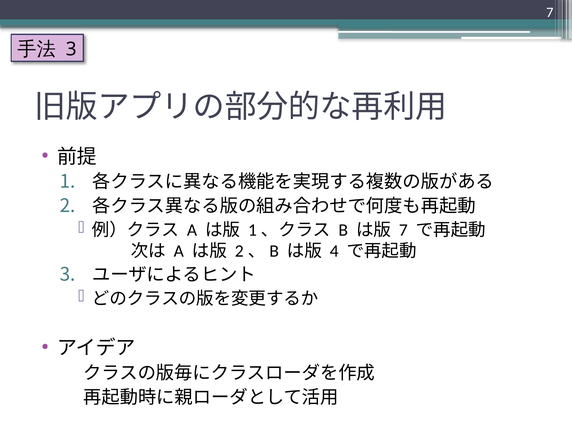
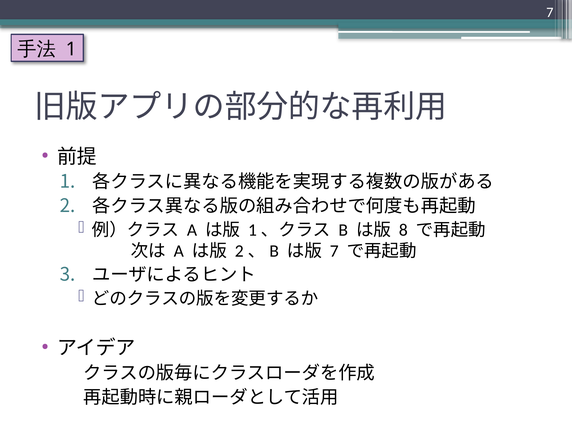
3 at (71, 49): 3 -> 1
7 at (403, 230): 7 -> 8
4 at (334, 251): 4 -> 7
